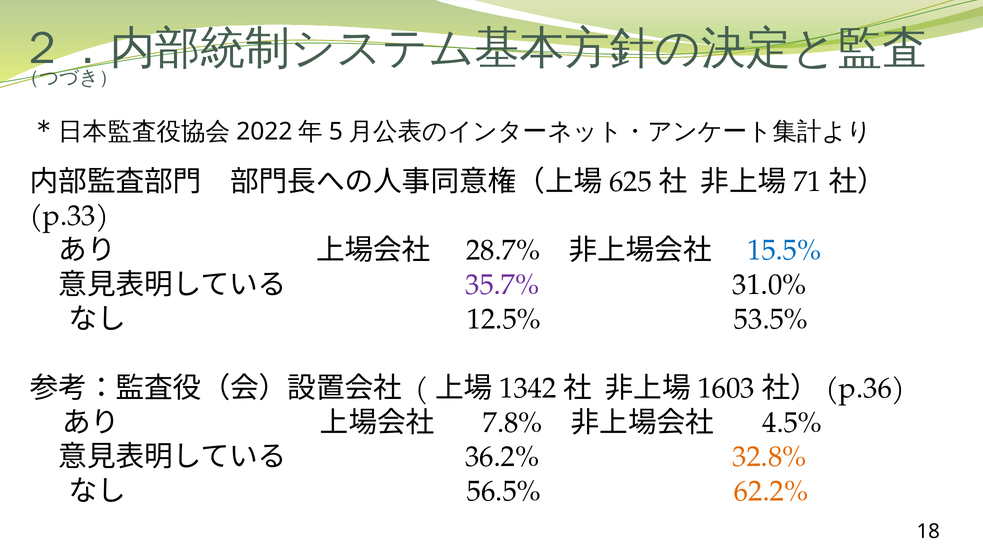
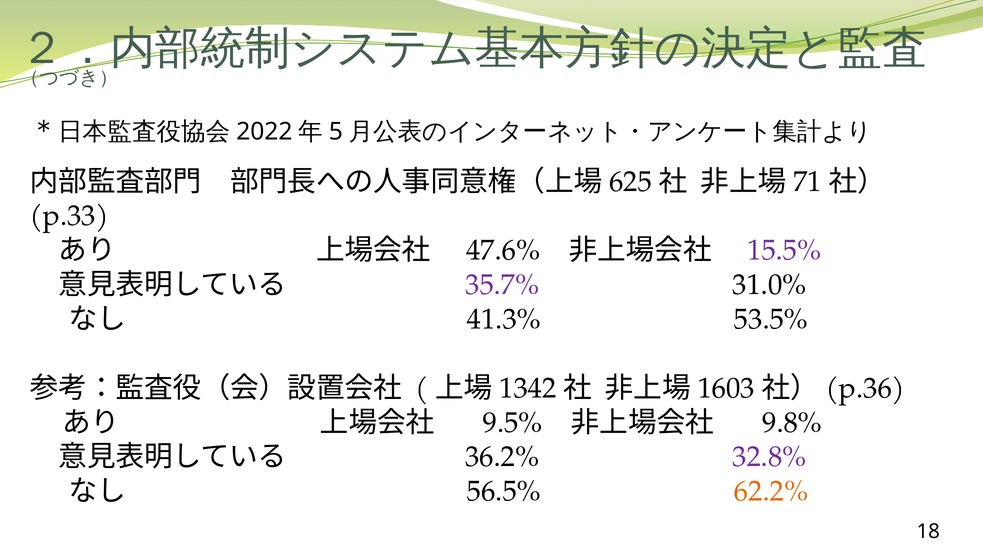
28.7%: 28.7% -> 47.6%
15.5% colour: blue -> purple
12.5%: 12.5% -> 41.3%
7.8%: 7.8% -> 9.5%
4.5%: 4.5% -> 9.8%
32.8% colour: orange -> purple
